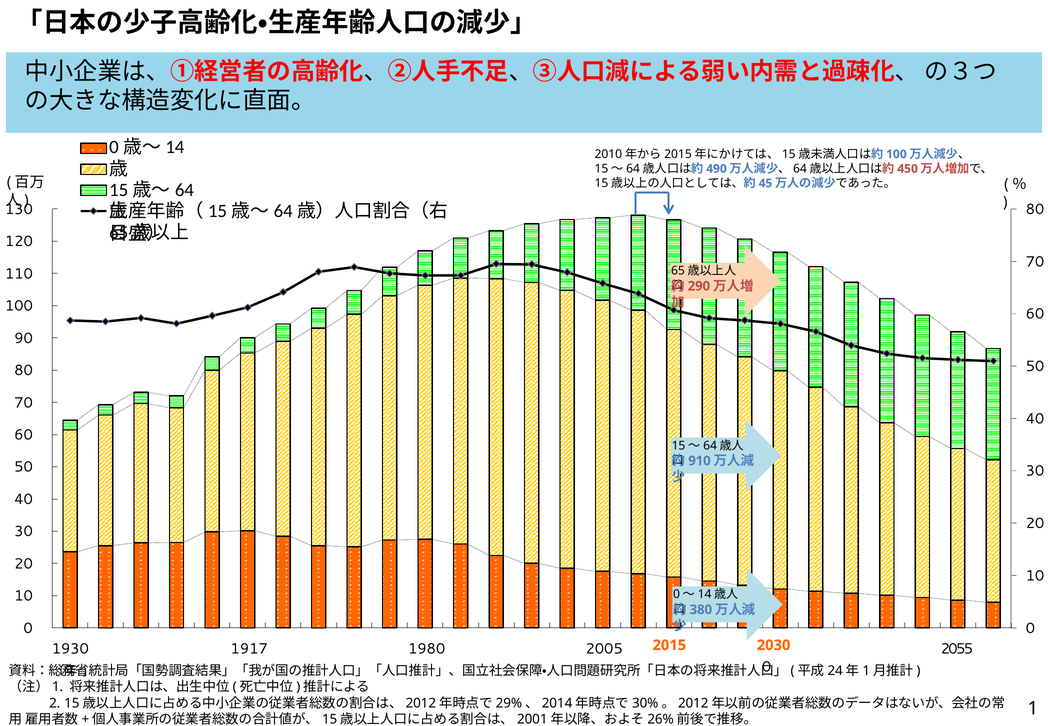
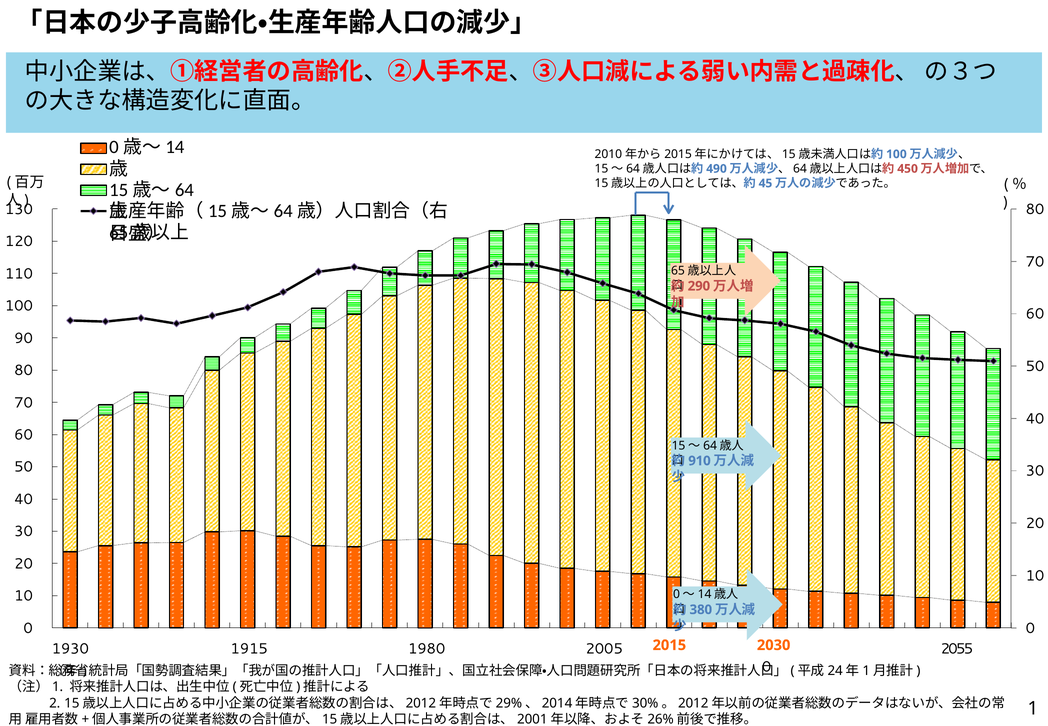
1917: 1917 -> 1915
